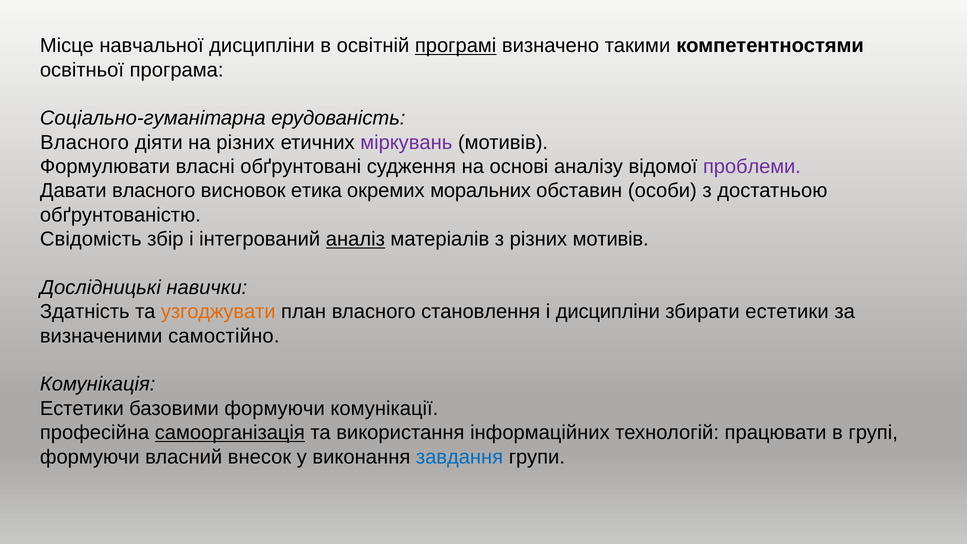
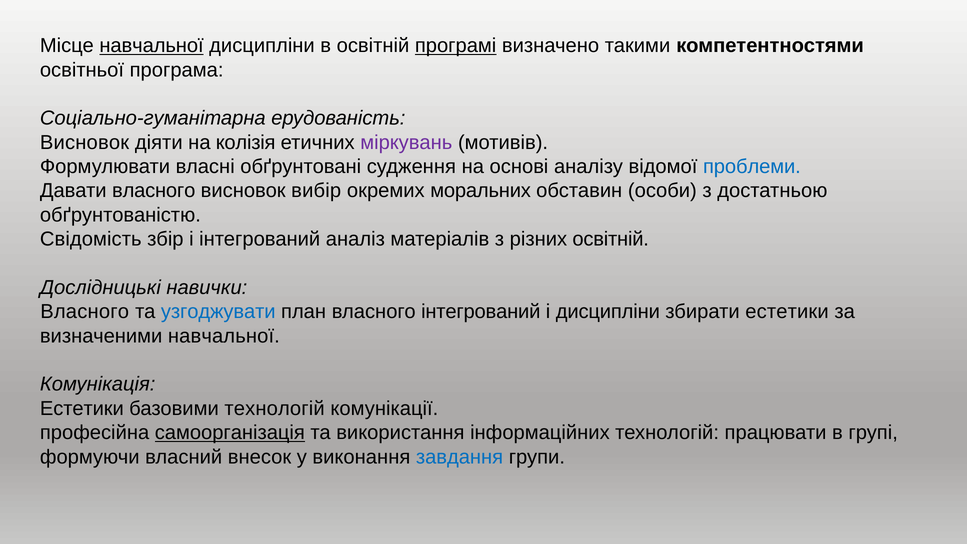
навчальної at (152, 46) underline: none -> present
Власного at (85, 142): Власного -> Висновок
на різних: різних -> колізія
проблеми colour: purple -> blue
етика: етика -> вибір
аналіз underline: present -> none
різних мотивів: мотивів -> освітній
Здатність at (85, 312): Здатність -> Власного
узгоджувати colour: orange -> blue
власного становлення: становлення -> інтегрований
визначеними самостійно: самостійно -> навчальної
базовими формуючи: формуючи -> технологій
